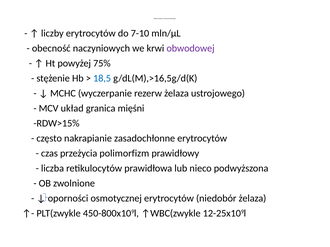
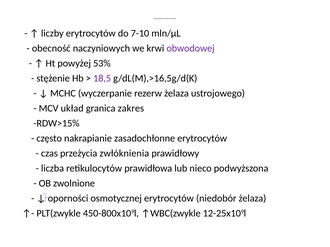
75%: 75% -> 53%
18,5 colour: blue -> purple
mięśni: mięśni -> zakres
polimorfizm: polimorfizm -> zwłóknienia
